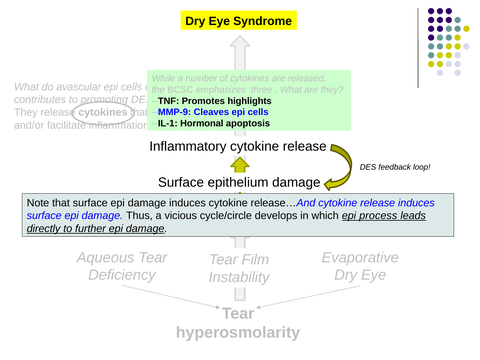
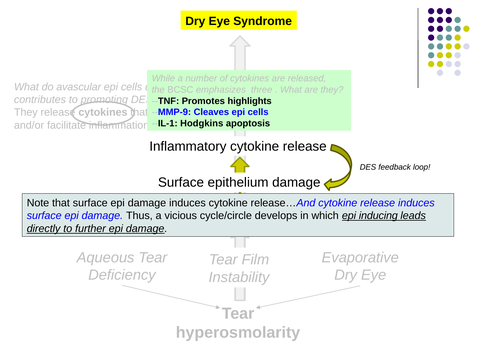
Hormonal: Hormonal -> Hodgkins
process: process -> inducing
